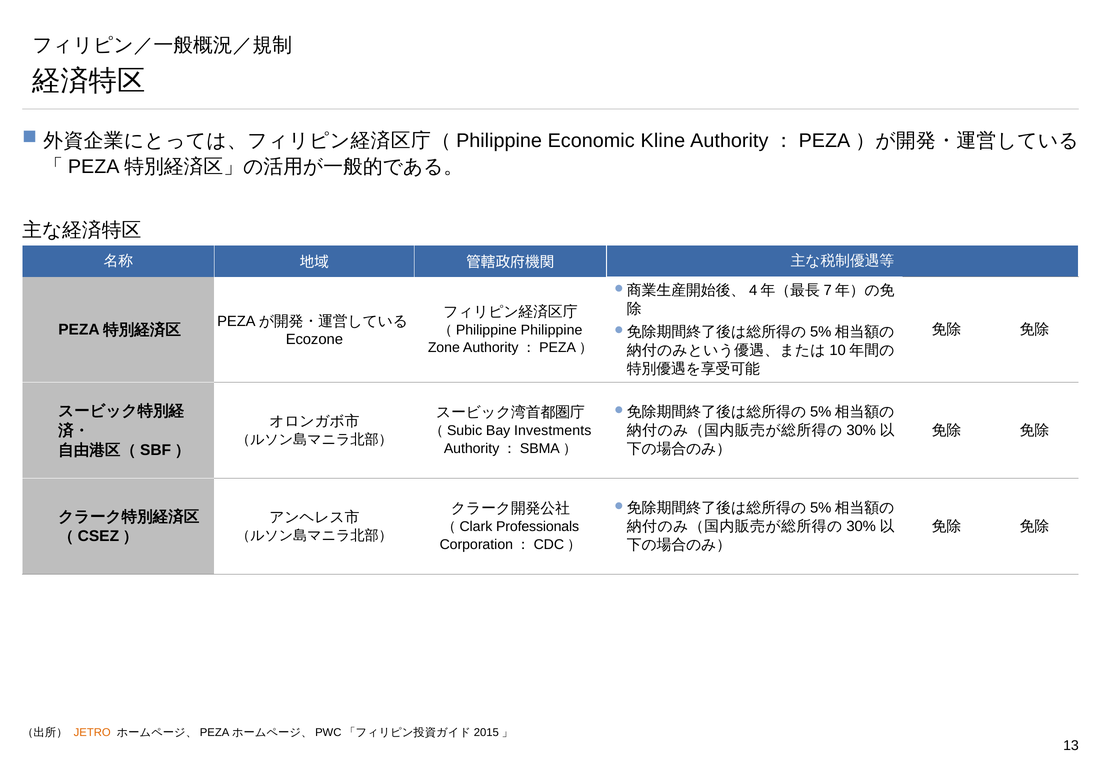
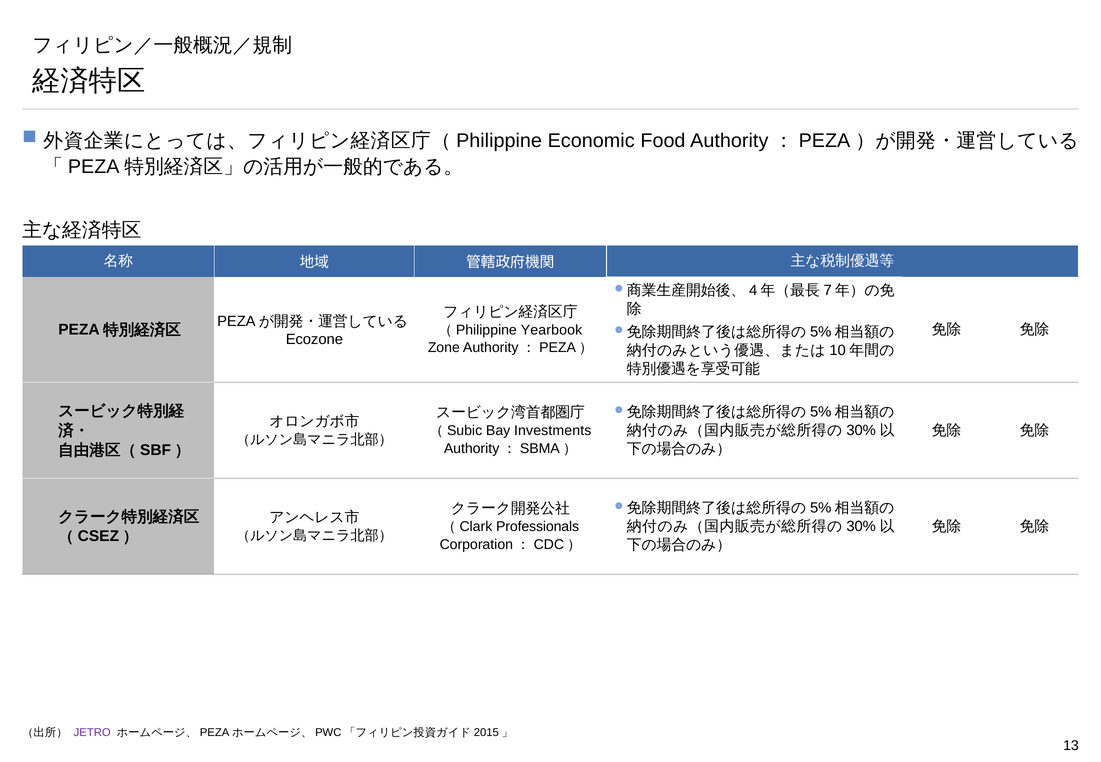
Kline: Kline -> Food
（Philippine Philippine: Philippine -> Yearbook
JETRO colour: orange -> purple
